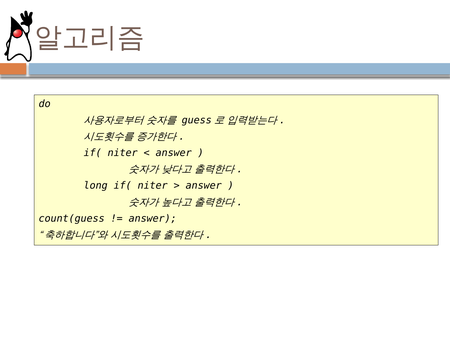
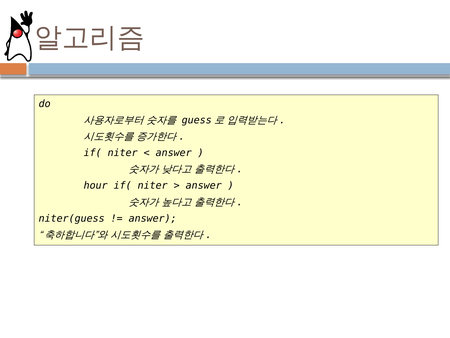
long: long -> hour
count(guess: count(guess -> niter(guess
